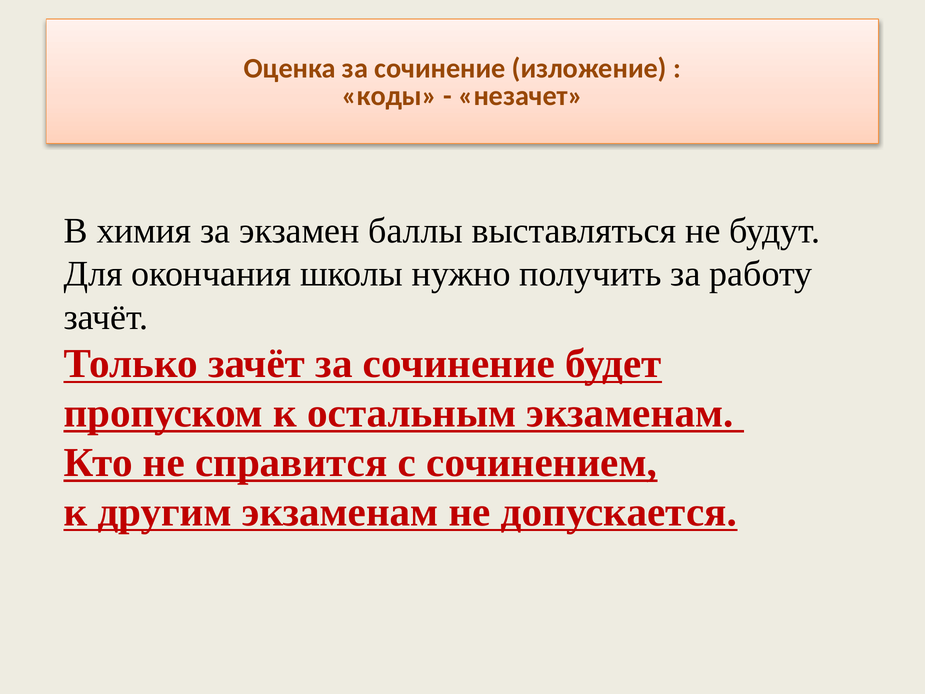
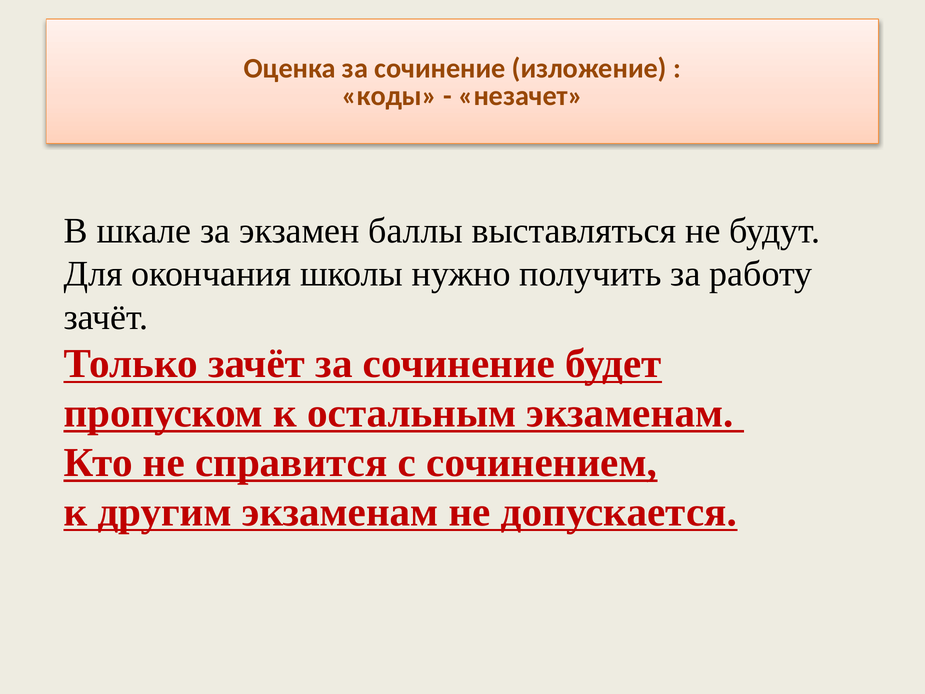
химия: химия -> шкале
